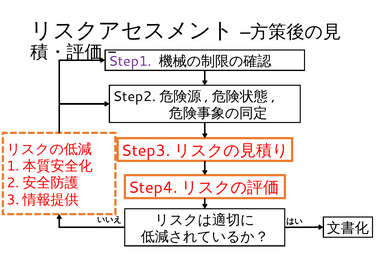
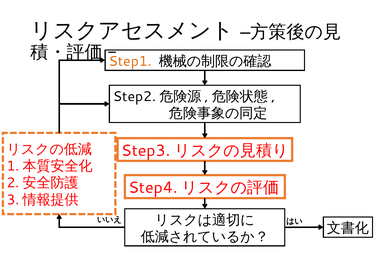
Step1 colour: purple -> orange
